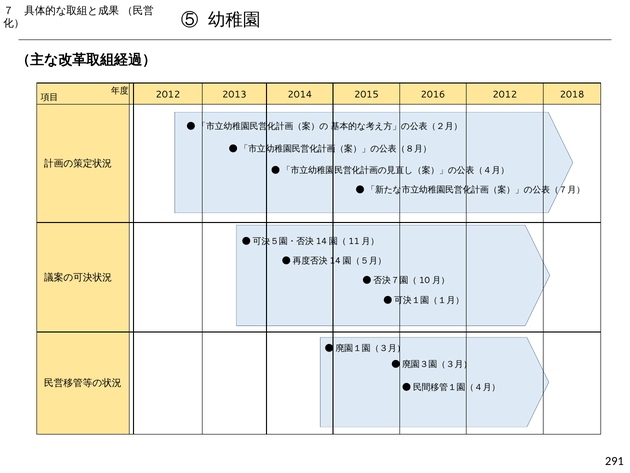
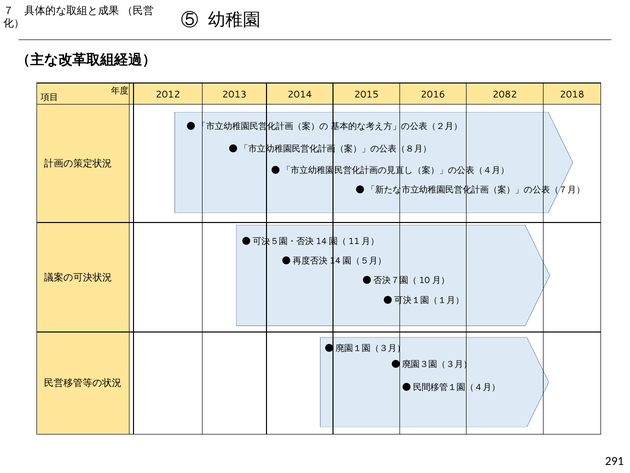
2016 2012: 2012 -> 2082
